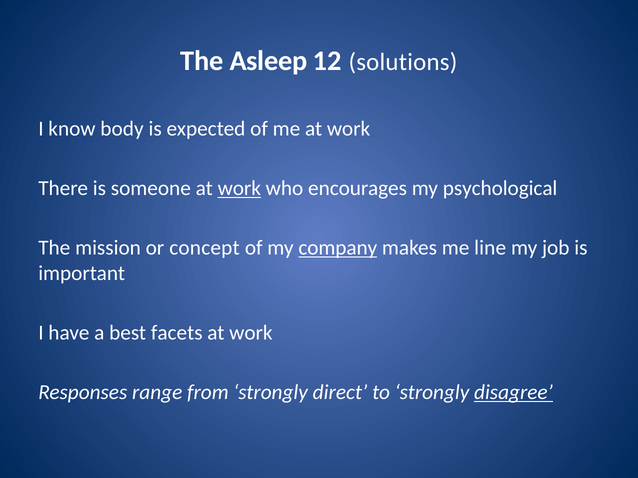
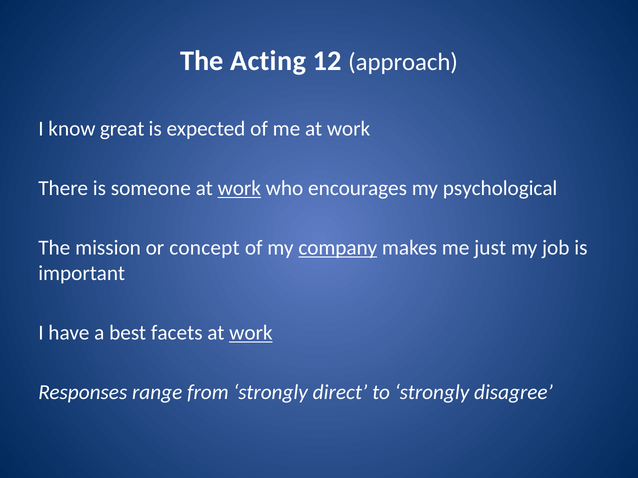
Asleep: Asleep -> Acting
solutions: solutions -> approach
body: body -> great
line: line -> just
work at (251, 333) underline: none -> present
disagree underline: present -> none
